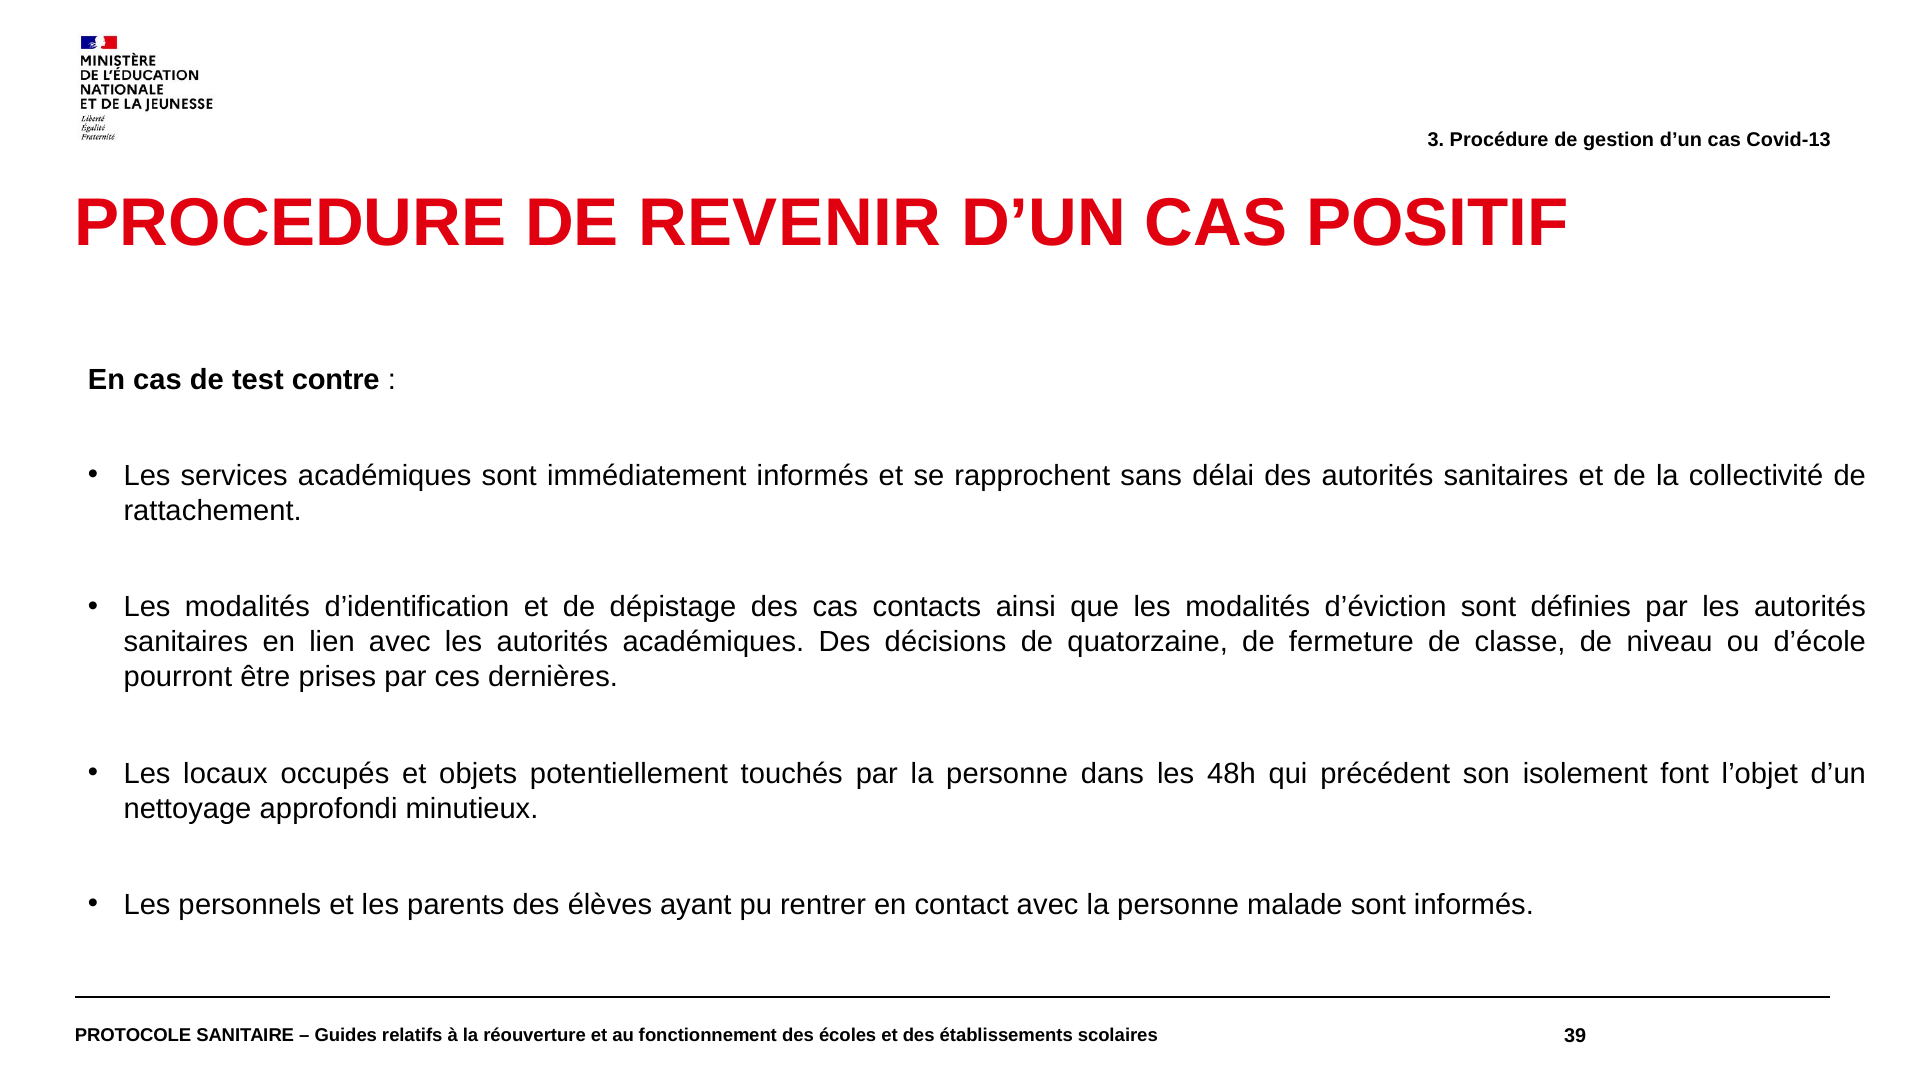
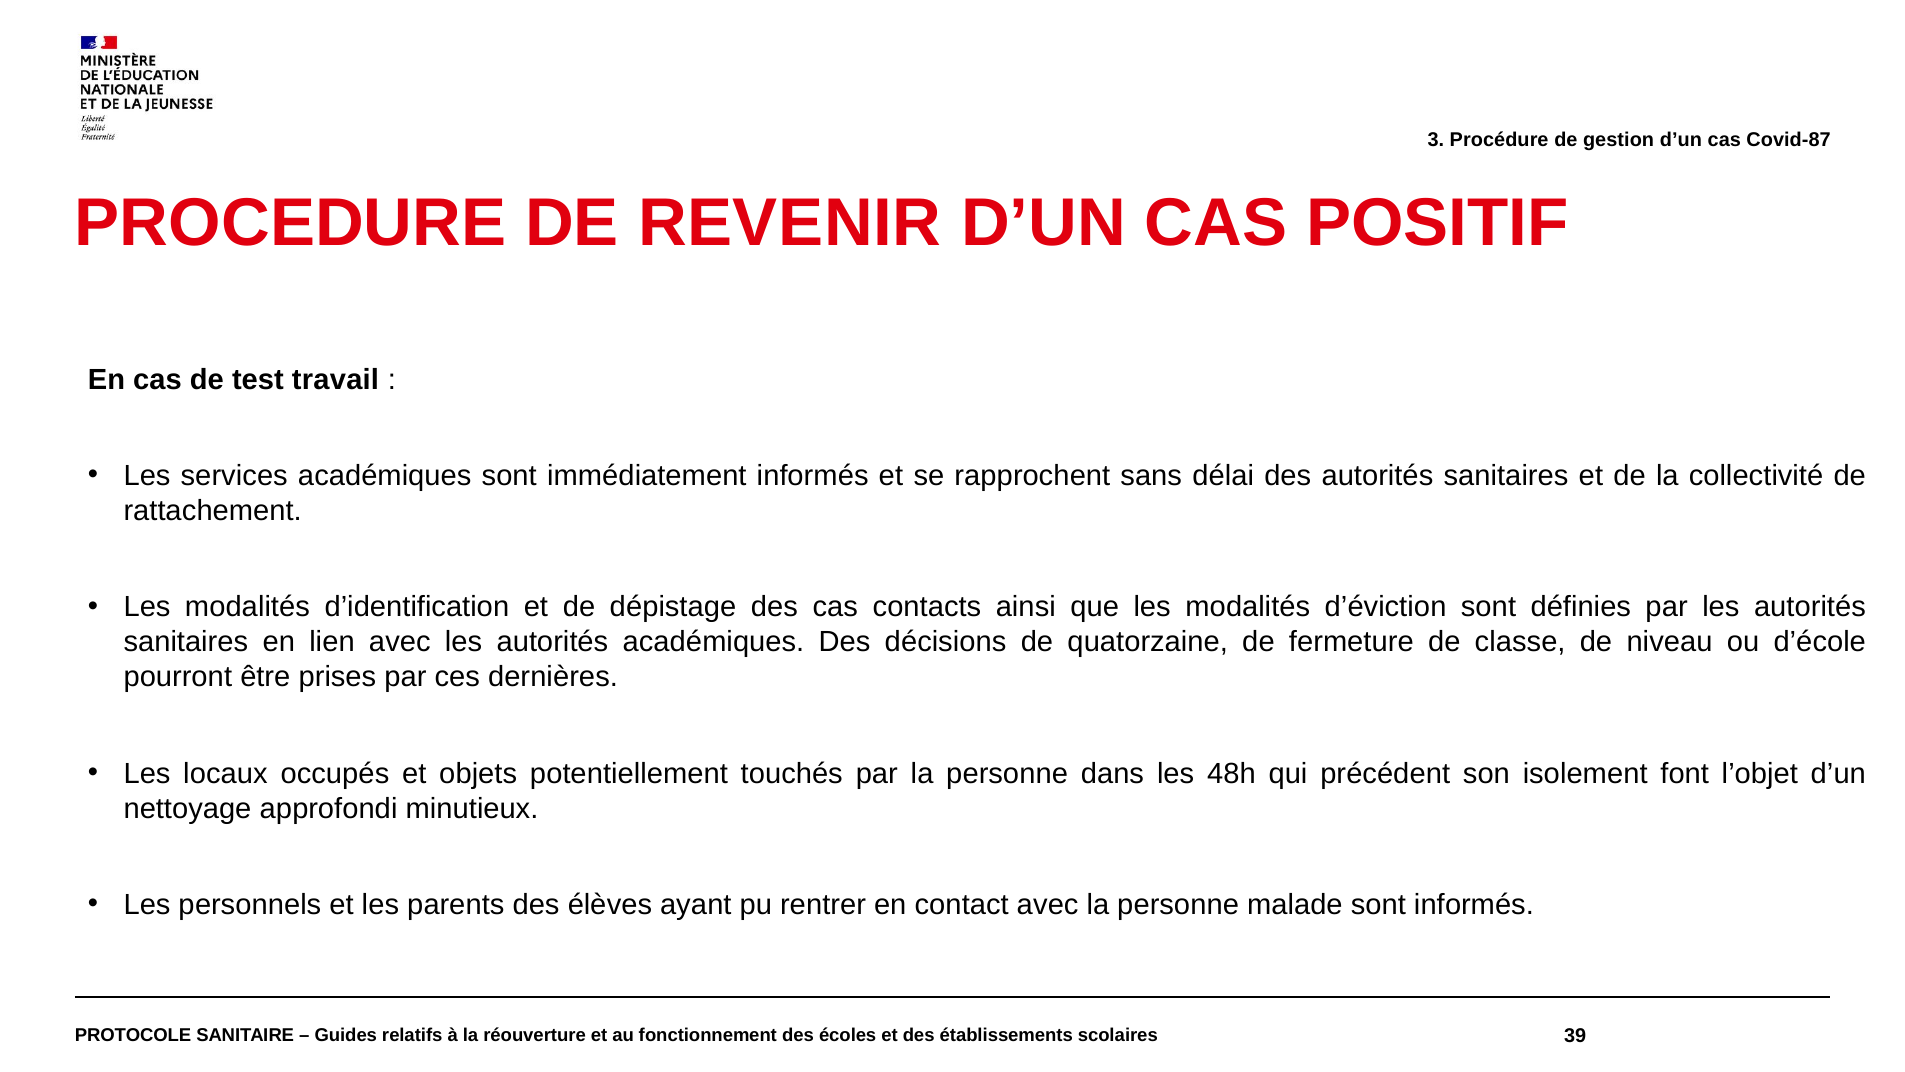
Covid-13: Covid-13 -> Covid-87
contre: contre -> travail
